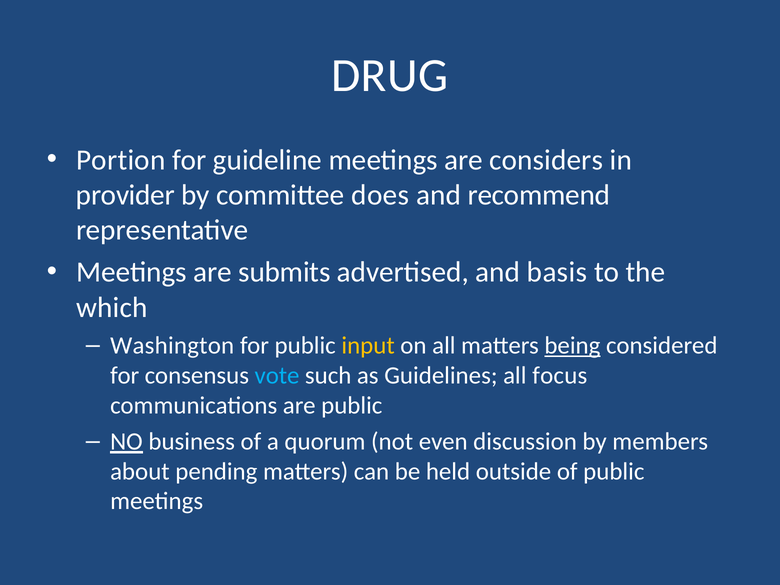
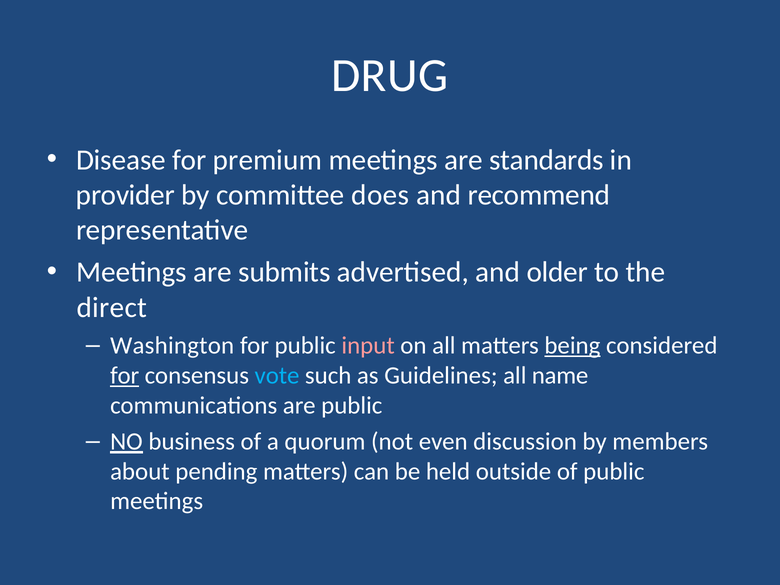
Portion: Portion -> Disease
guideline: guideline -> premium
considers: considers -> standards
basis: basis -> older
which: which -> direct
input colour: yellow -> pink
for at (125, 376) underline: none -> present
focus: focus -> name
